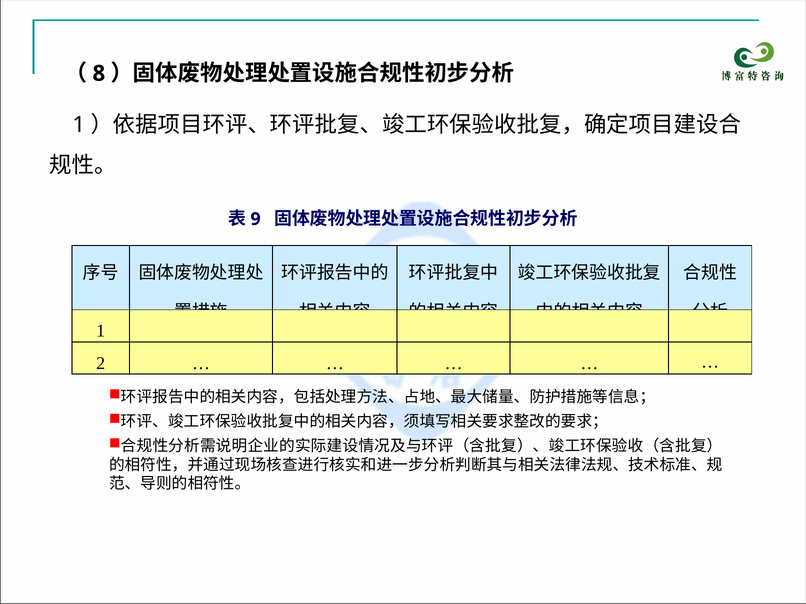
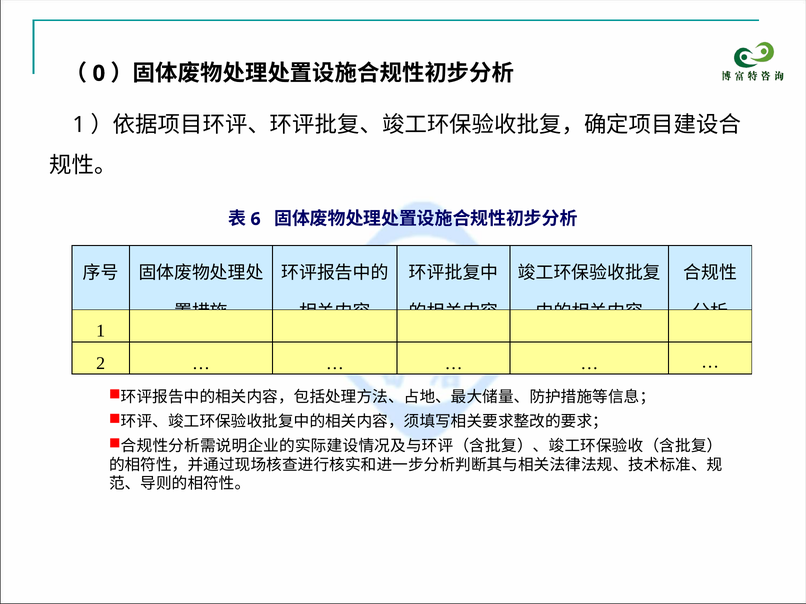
8: 8 -> 0
9: 9 -> 6
